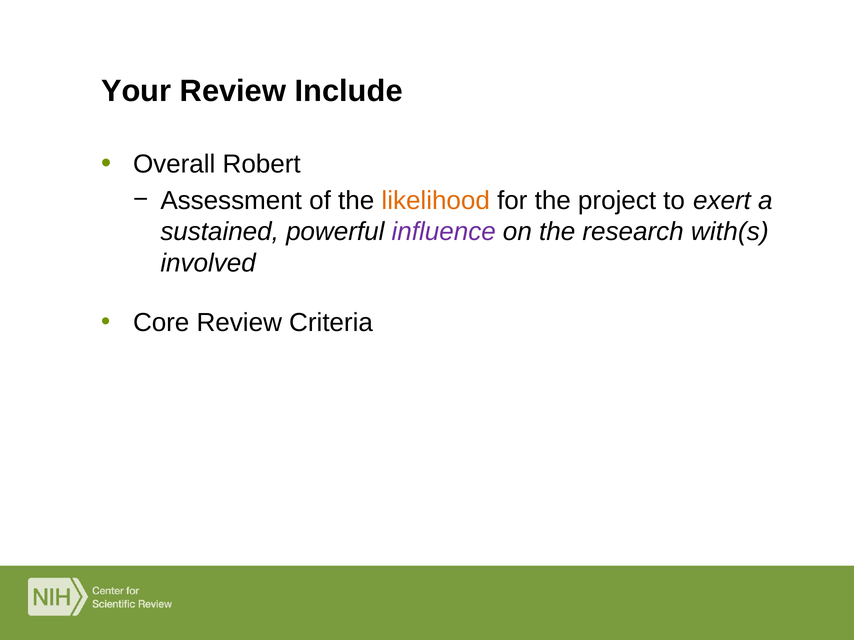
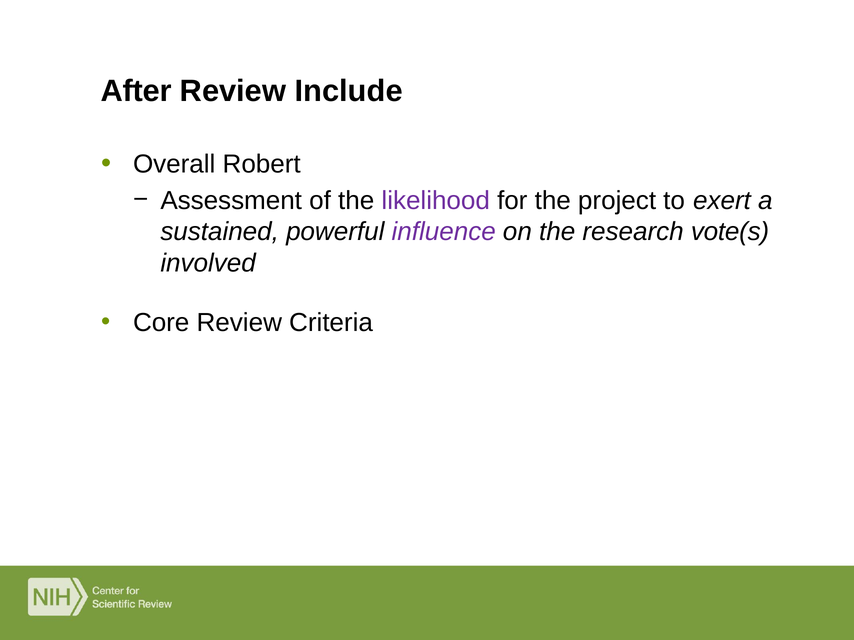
Your: Your -> After
likelihood colour: orange -> purple
with(s: with(s -> vote(s
